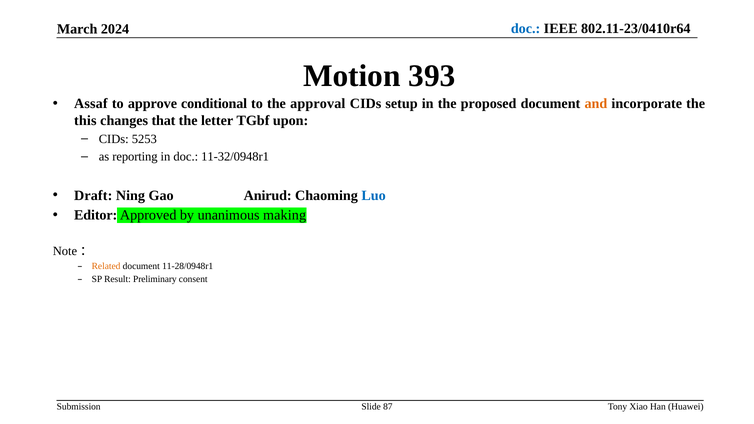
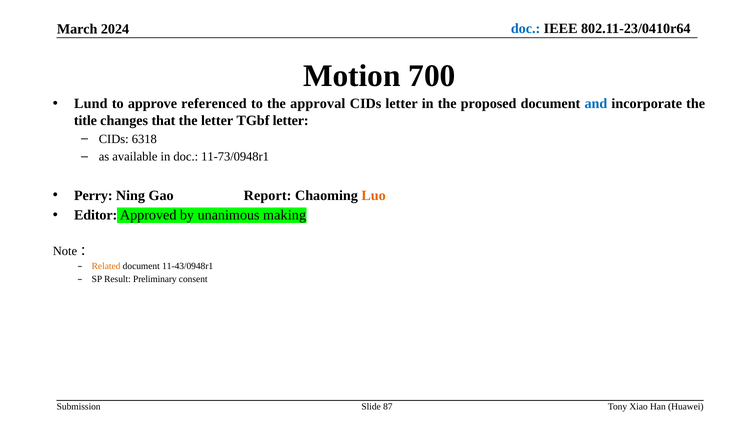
393: 393 -> 700
Assaf: Assaf -> Lund
conditional: conditional -> referenced
CIDs setup: setup -> letter
and colour: orange -> blue
this: this -> title
TGbf upon: upon -> letter
5253: 5253 -> 6318
reporting: reporting -> available
11-32/0948r1: 11-32/0948r1 -> 11-73/0948r1
Draft: Draft -> Perry
Anirud: Anirud -> Report
Luo colour: blue -> orange
11-28/0948r1: 11-28/0948r1 -> 11-43/0948r1
